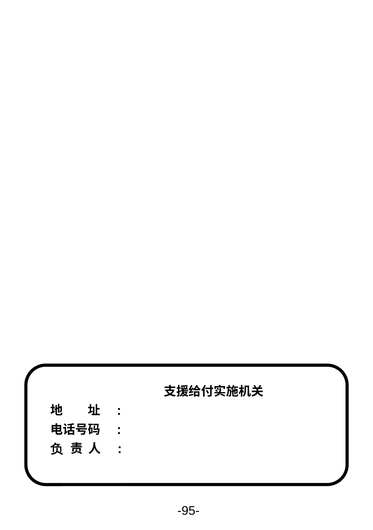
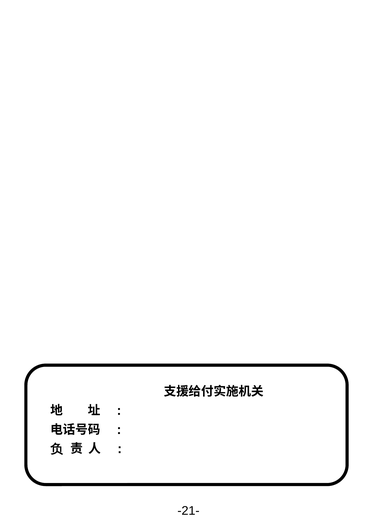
-95-: -95- -> -21-
